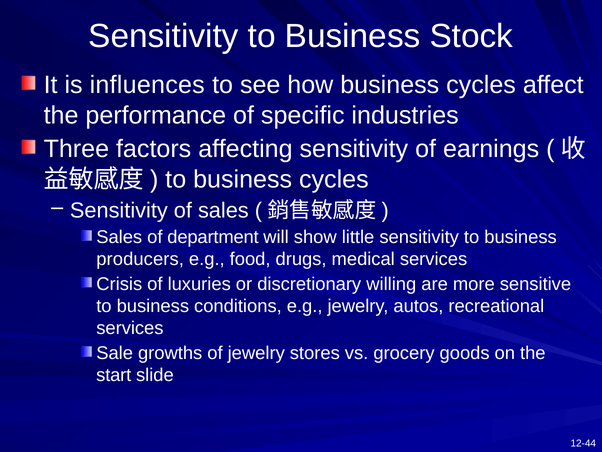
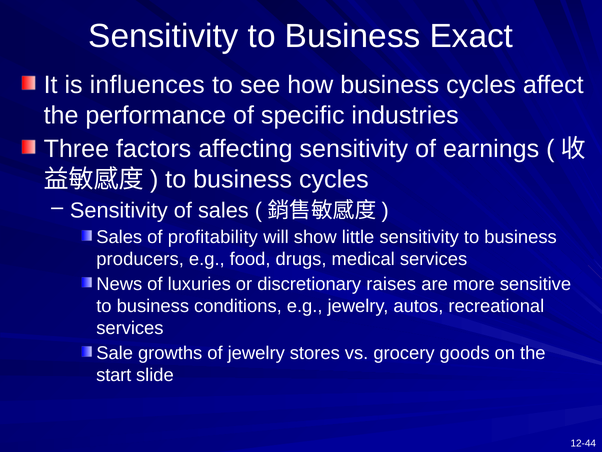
Stock: Stock -> Exact
department: department -> profitability
Crisis: Crisis -> News
willing: willing -> raises
